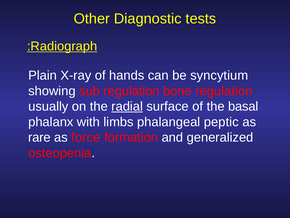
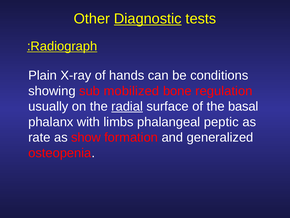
Diagnostic underline: none -> present
syncytium: syncytium -> conditions
sub regulation: regulation -> mobilized
rare: rare -> rate
force: force -> show
